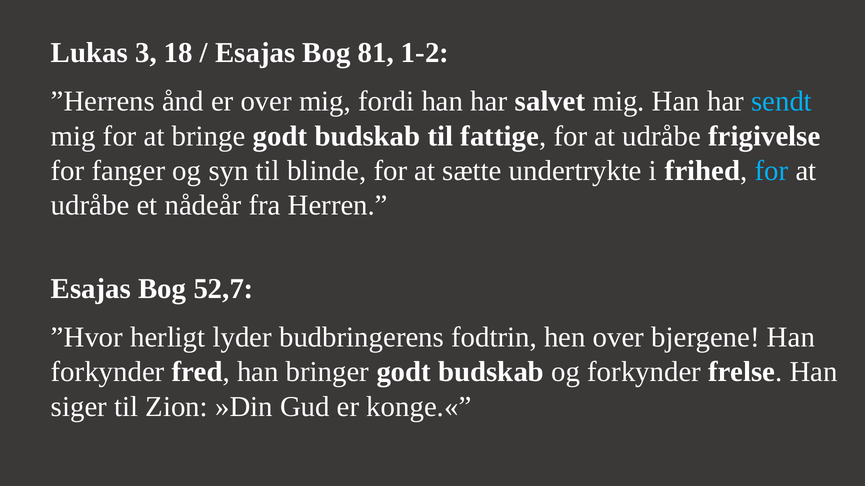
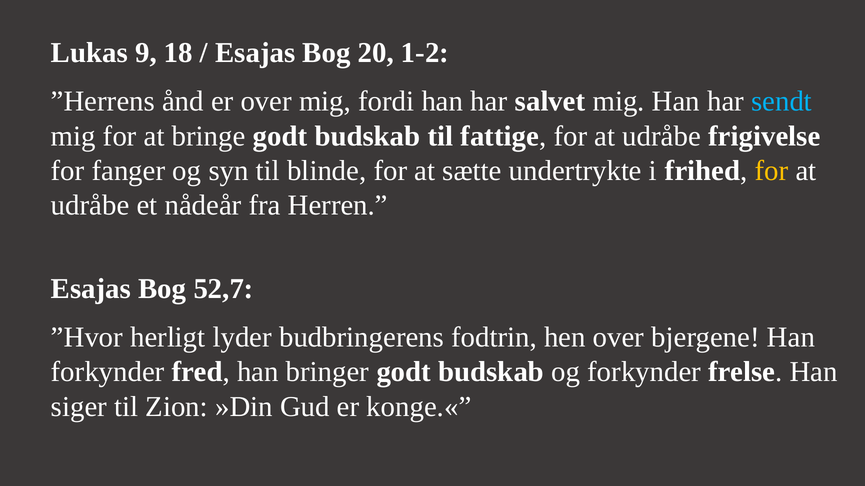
3: 3 -> 9
81: 81 -> 20
for at (772, 171) colour: light blue -> yellow
